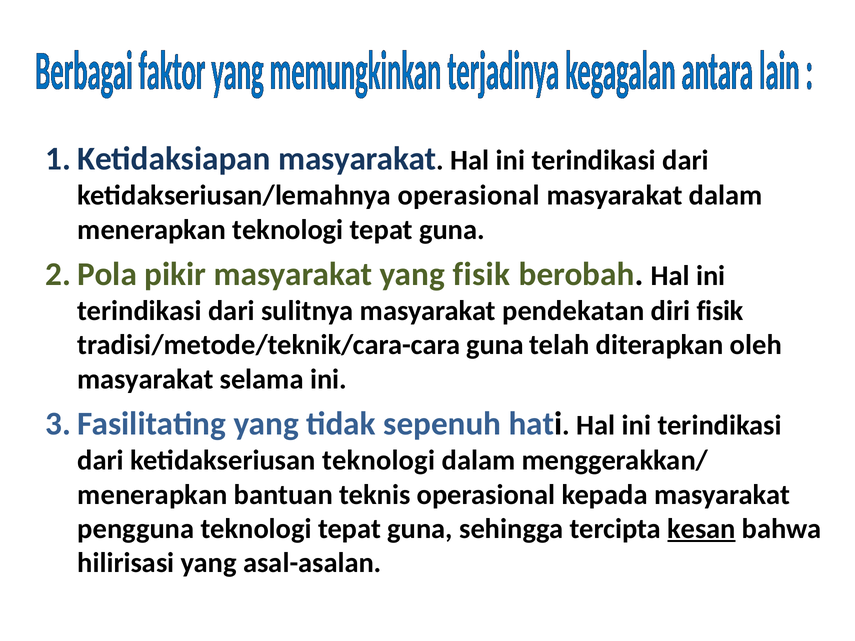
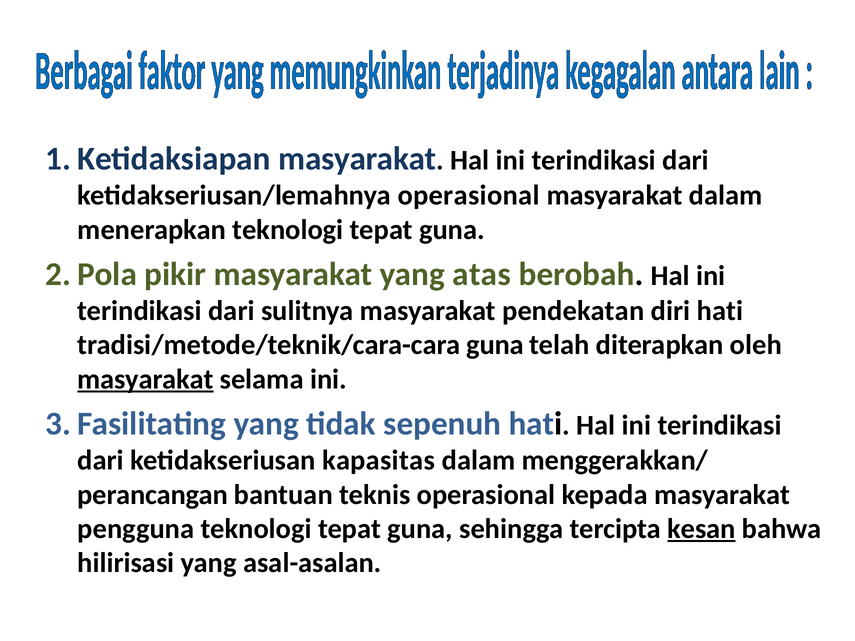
yang fisik: fisik -> atas
diri fisik: fisik -> hati
masyarakat at (145, 379) underline: none -> present
ketidakseriusan teknologi: teknologi -> kapasitas
menerapkan at (152, 495): menerapkan -> perancangan
